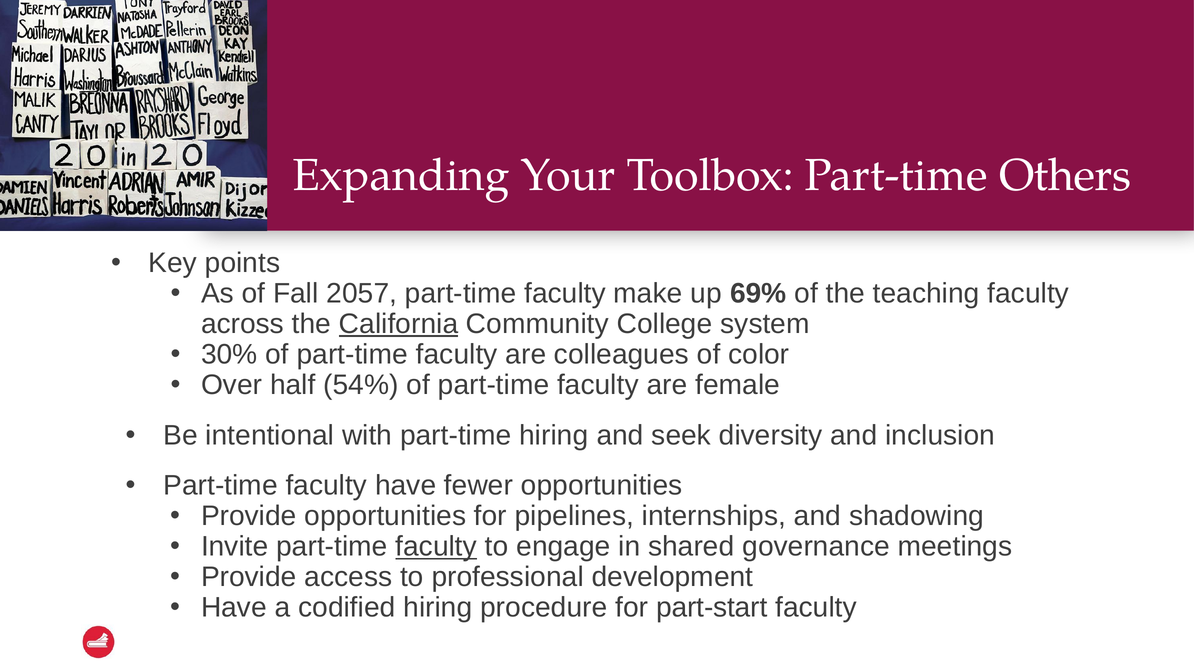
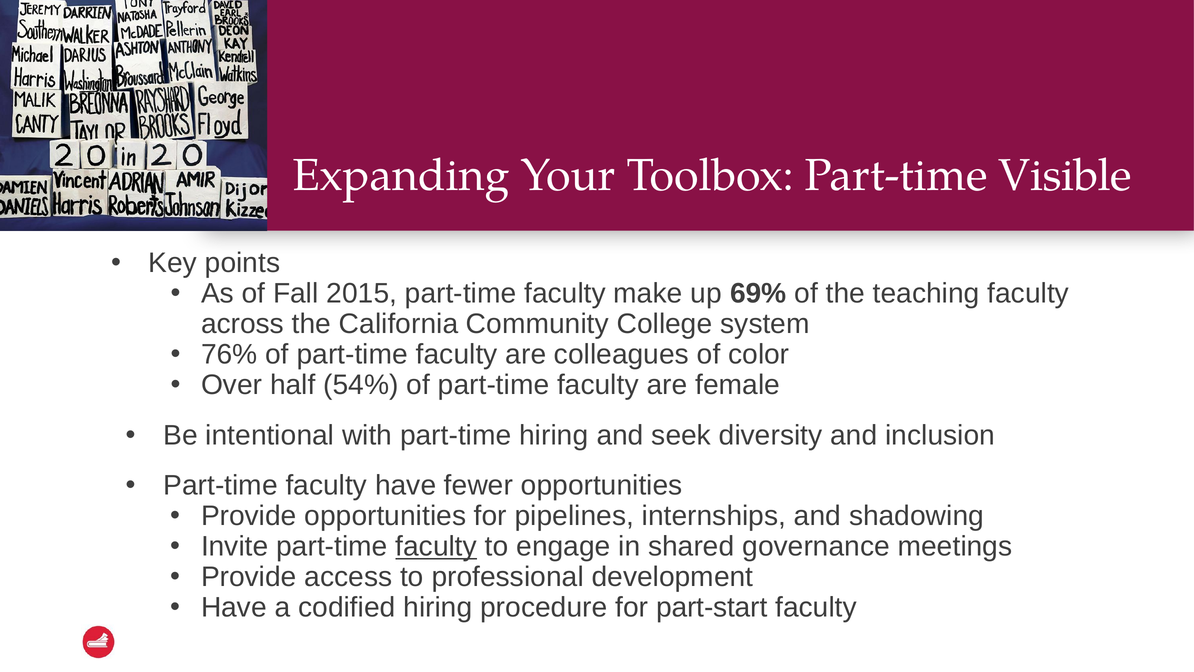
Others: Others -> Visible
2057: 2057 -> 2015
California underline: present -> none
30%: 30% -> 76%
